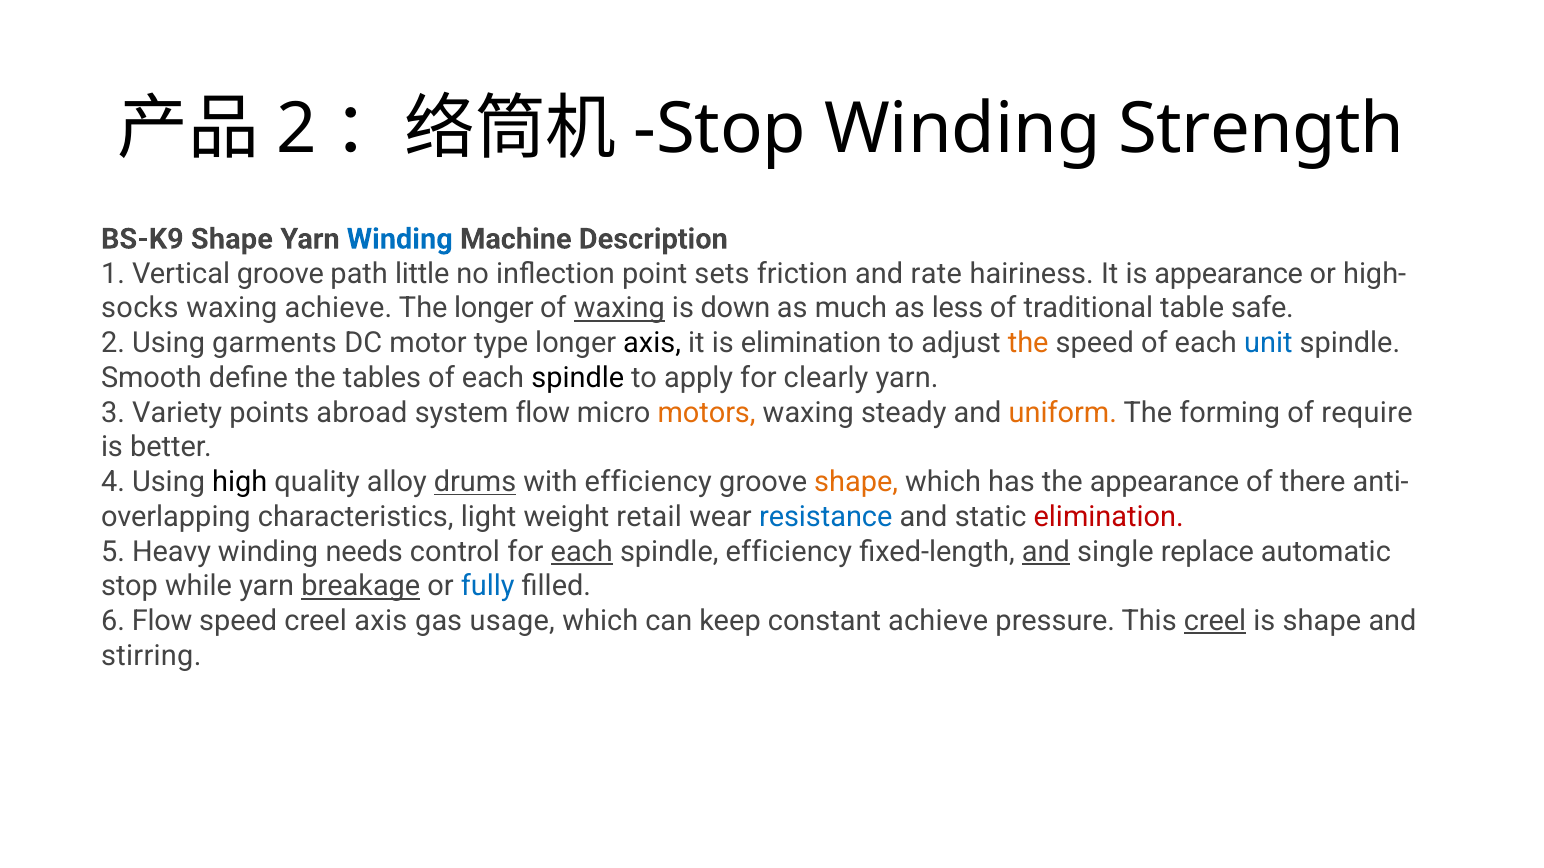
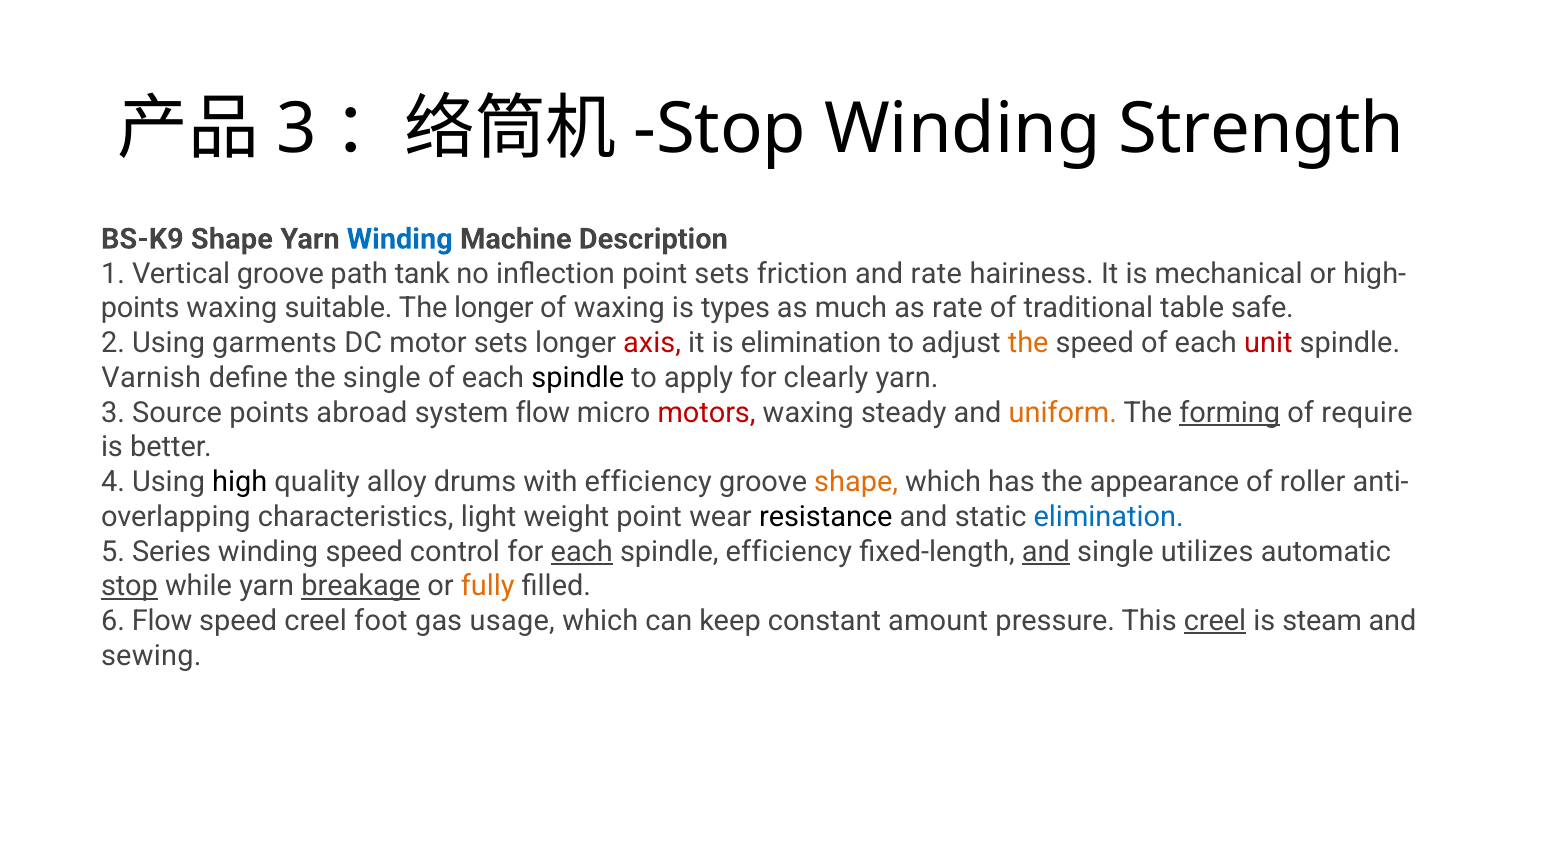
2 at (297, 130): 2 -> 3
little: little -> tank
is appearance: appearance -> mechanical
socks at (140, 309): socks -> points
waxing achieve: achieve -> suitable
waxing at (619, 309) underline: present -> none
down: down -> types
as less: less -> rate
motor type: type -> sets
axis at (652, 343) colour: black -> red
unit colour: blue -> red
Smooth: Smooth -> Varnish
the tables: tables -> single
Variety: Variety -> Source
motors colour: orange -> red
forming underline: none -> present
drums underline: present -> none
there: there -> roller
weight retail: retail -> point
resistance colour: blue -> black
elimination at (1109, 517) colour: red -> blue
Heavy: Heavy -> Series
winding needs: needs -> speed
replace: replace -> utilizes
stop at (129, 587) underline: none -> present
fully colour: blue -> orange
creel axis: axis -> foot
constant achieve: achieve -> amount
is shape: shape -> steam
stirring: stirring -> sewing
